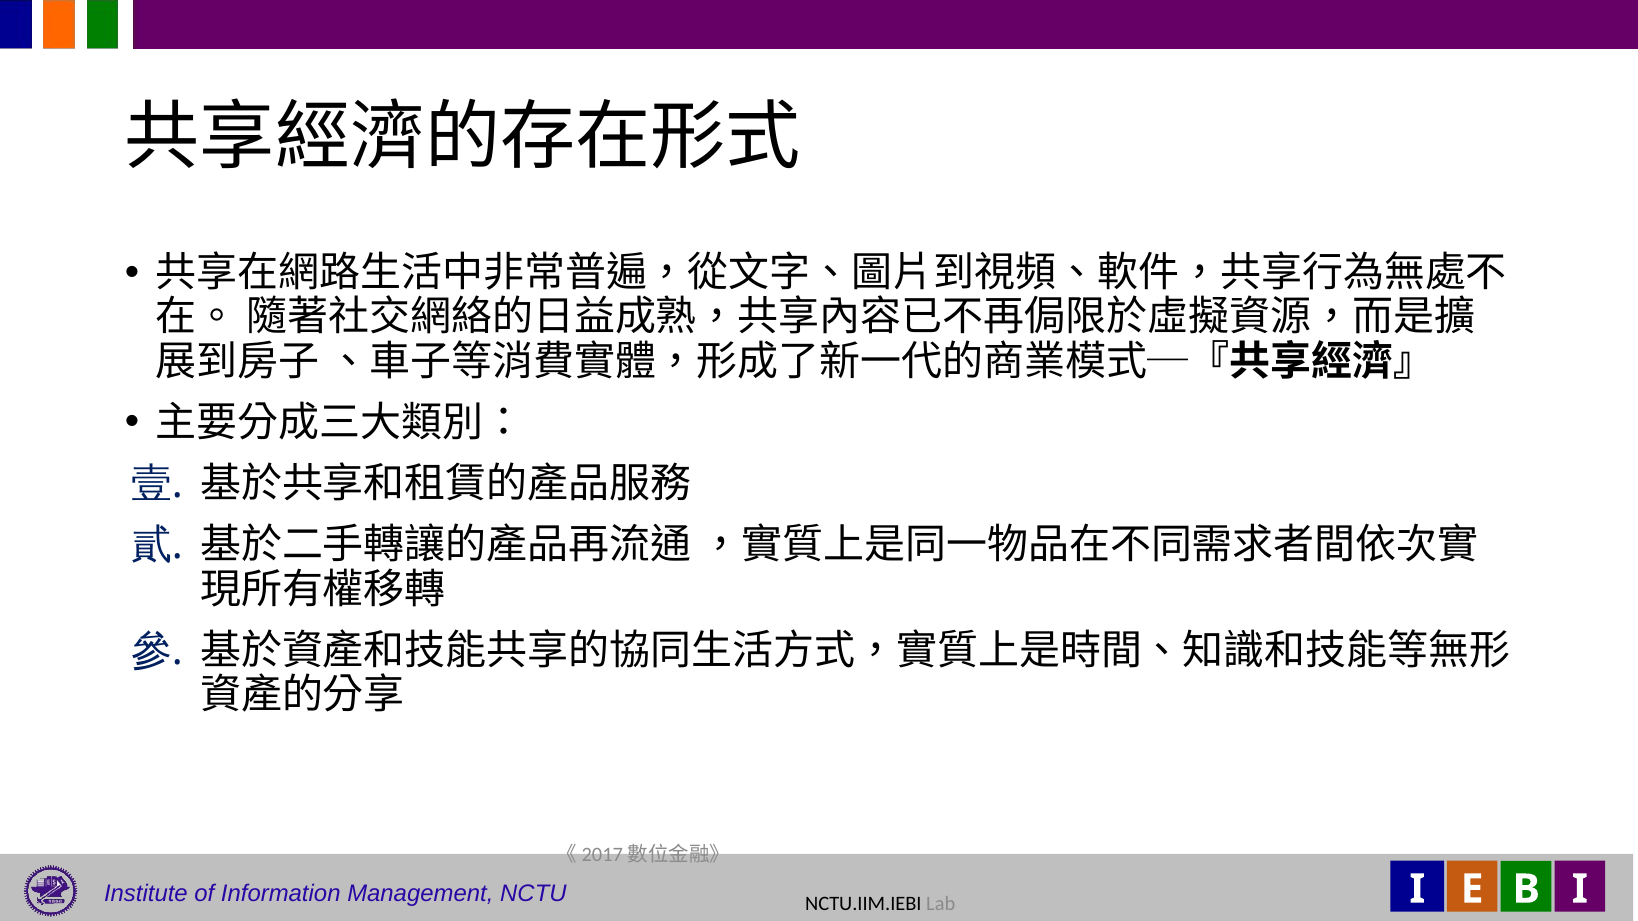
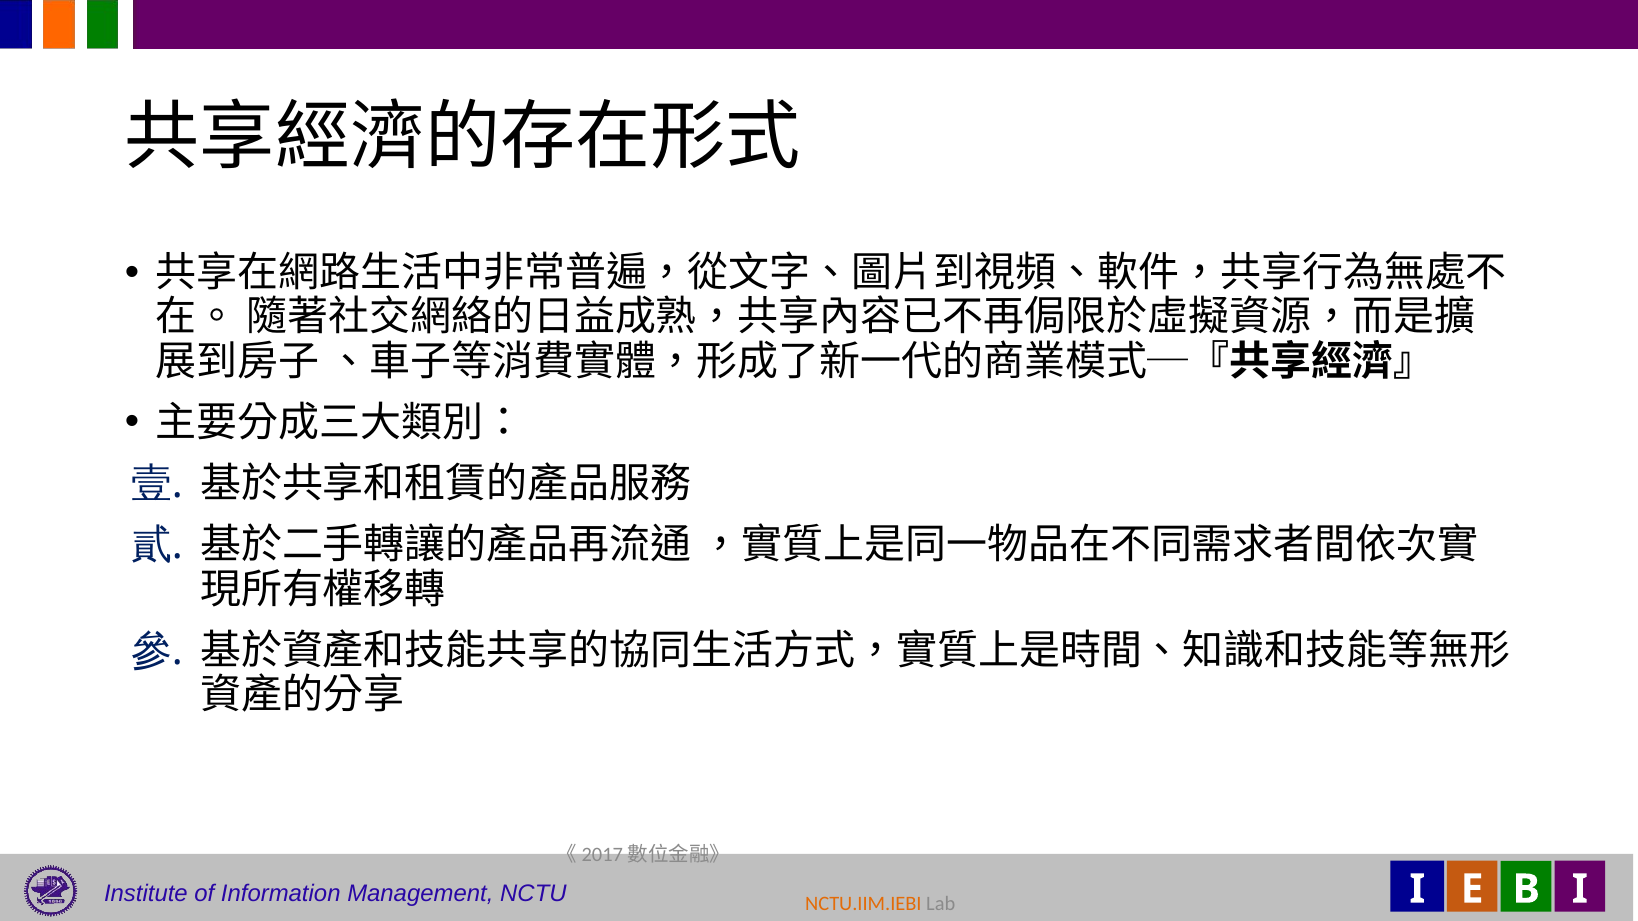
NCTU.IIM.IEBI colour: black -> orange
